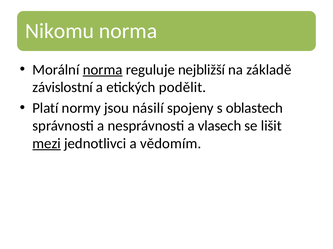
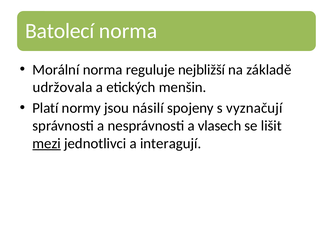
Nikomu: Nikomu -> Batolecí
norma at (103, 70) underline: present -> none
závislostní: závislostní -> udržovala
podělit: podělit -> menšin
oblastech: oblastech -> vyznačují
vědomím: vědomím -> interagují
